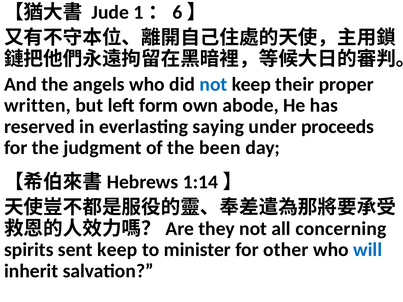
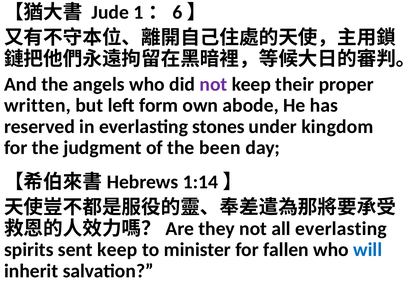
not at (213, 84) colour: blue -> purple
saying: saying -> stones
proceeds: proceeds -> kingdom
all concerning: concerning -> everlasting
other: other -> fallen
